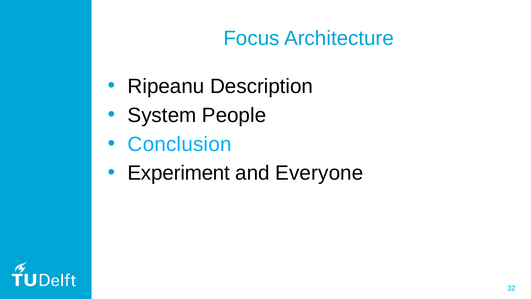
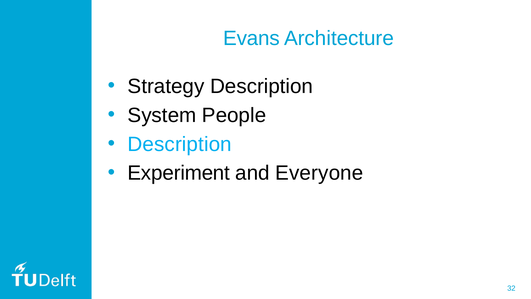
Focus: Focus -> Evans
Ripeanu: Ripeanu -> Strategy
Conclusion at (180, 144): Conclusion -> Description
